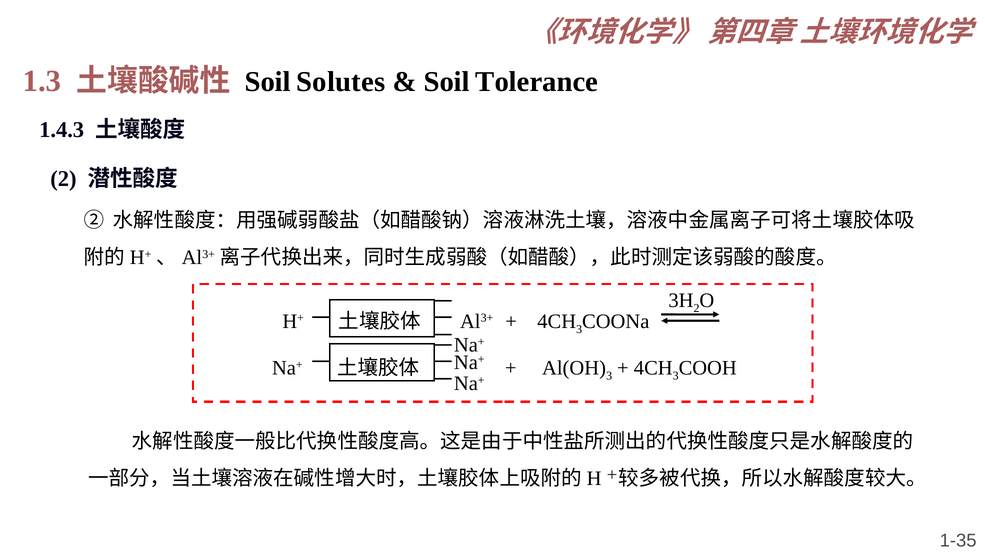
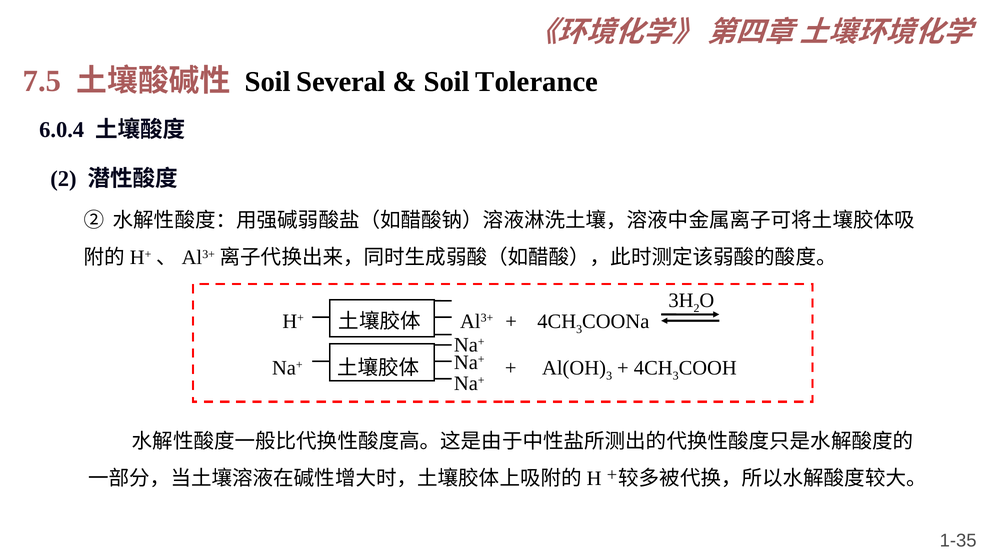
1.3: 1.3 -> 7.5
Solutes: Solutes -> Several
1.4.3: 1.4.3 -> 6.0.4
